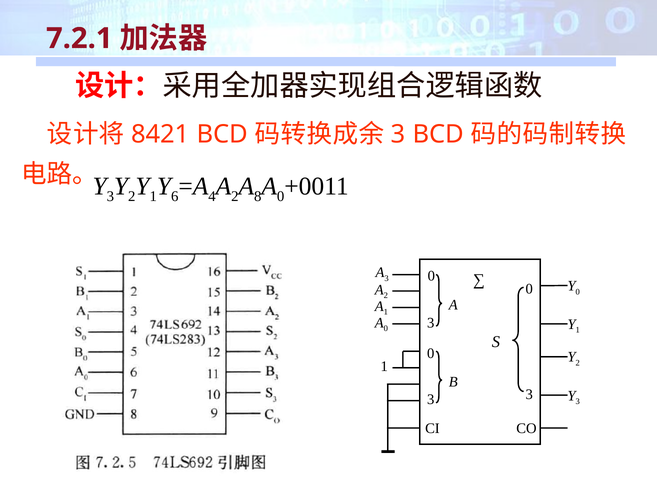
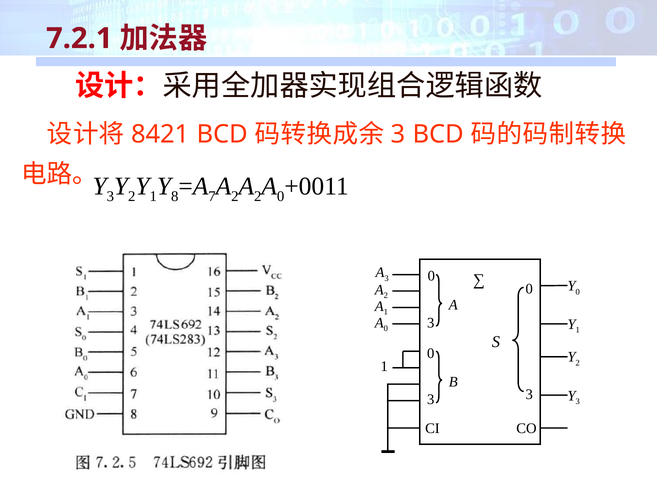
6: 6 -> 8
4: 4 -> 7
8 at (258, 196): 8 -> 2
